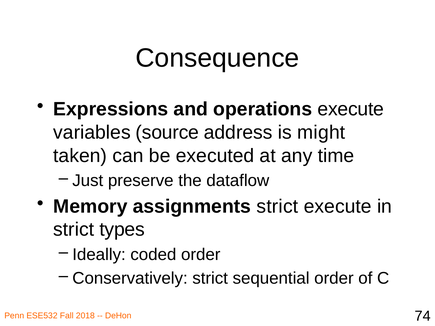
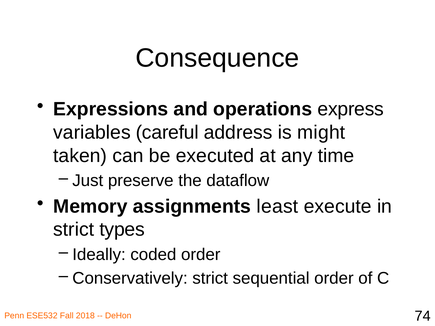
operations execute: execute -> express
source: source -> careful
assignments strict: strict -> least
